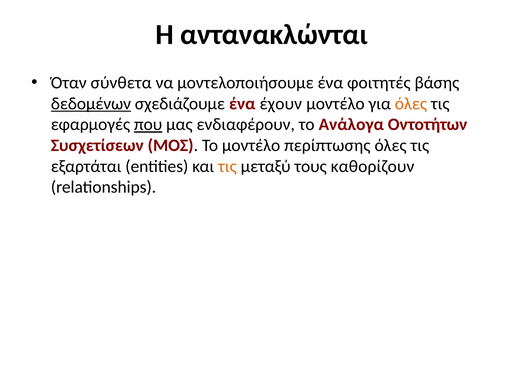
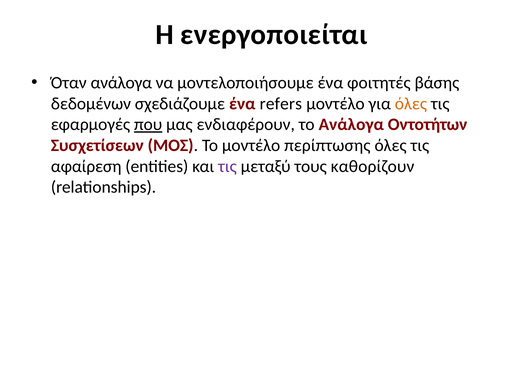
αντανακλώνται: αντανακλώνται -> ενεργοποιείται
Όταν σύνθετα: σύνθετα -> ανάλογα
δεδομένων underline: present -> none
έχουν: έχουν -> refers
εξαρτάται: εξαρτάται -> αφαίρεση
τις at (227, 166) colour: orange -> purple
